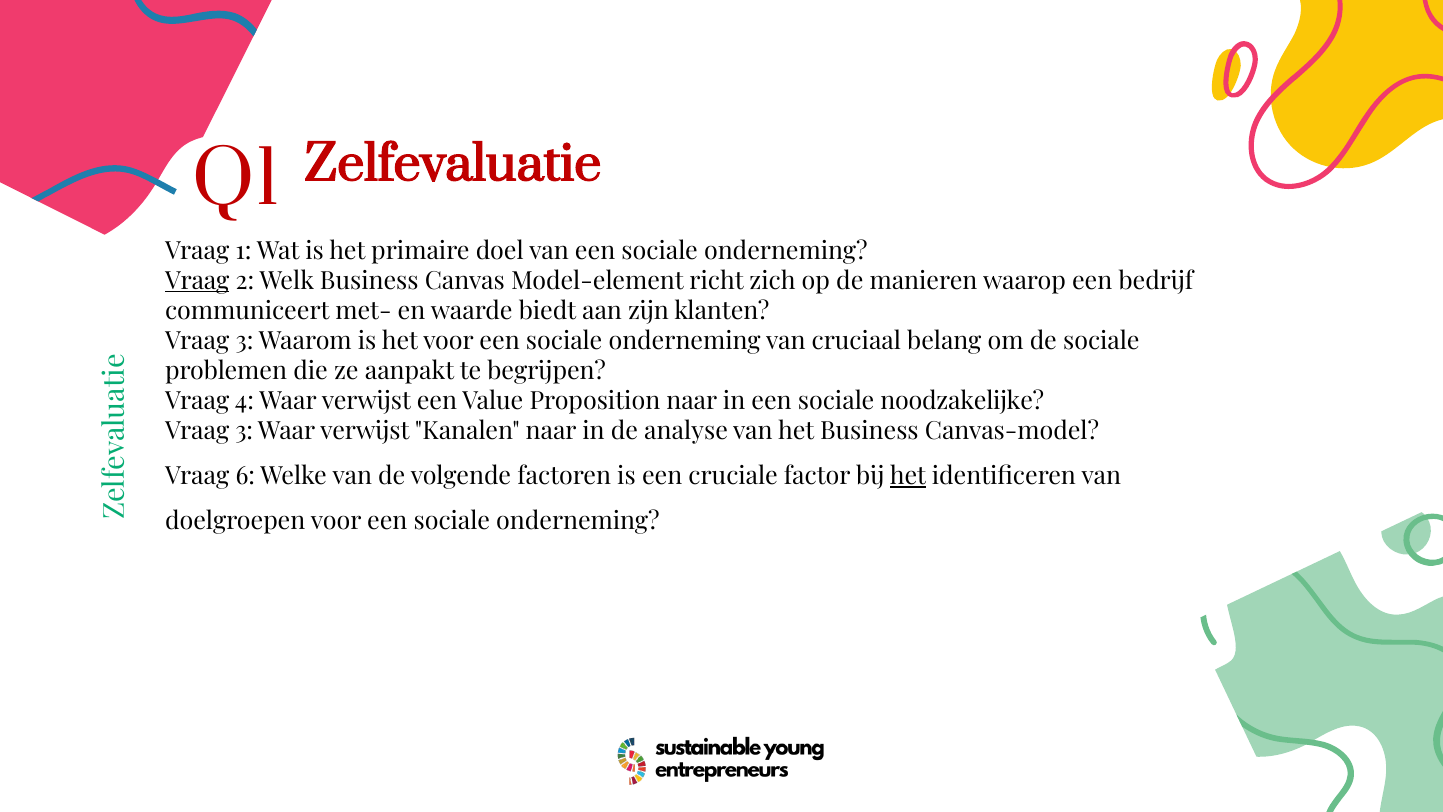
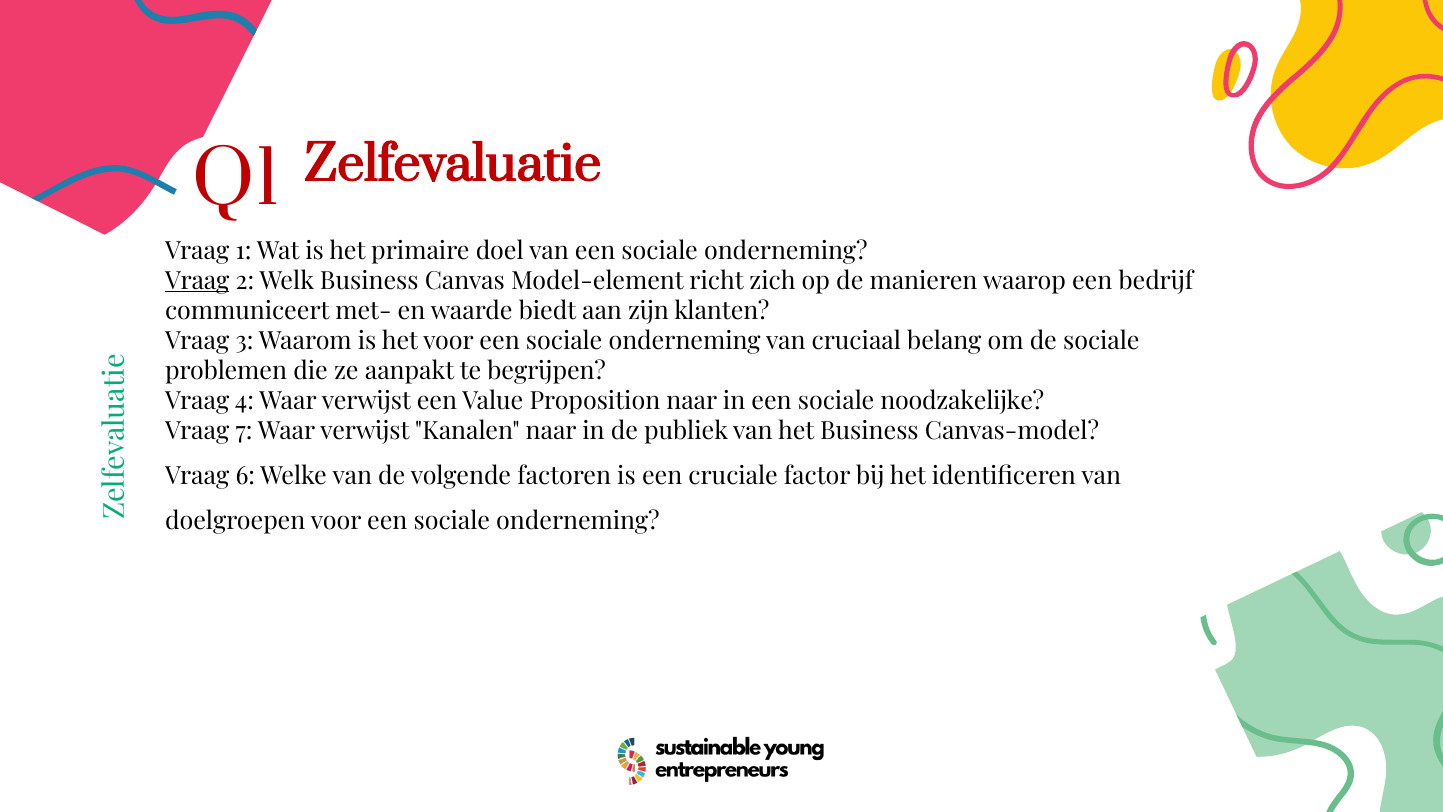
3 at (244, 431): 3 -> 7
analyse: analyse -> publiek
het at (908, 476) underline: present -> none
